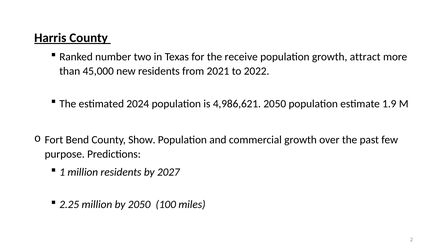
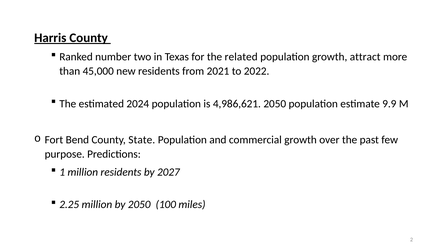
receive: receive -> related
1.9: 1.9 -> 9.9
Show: Show -> State
